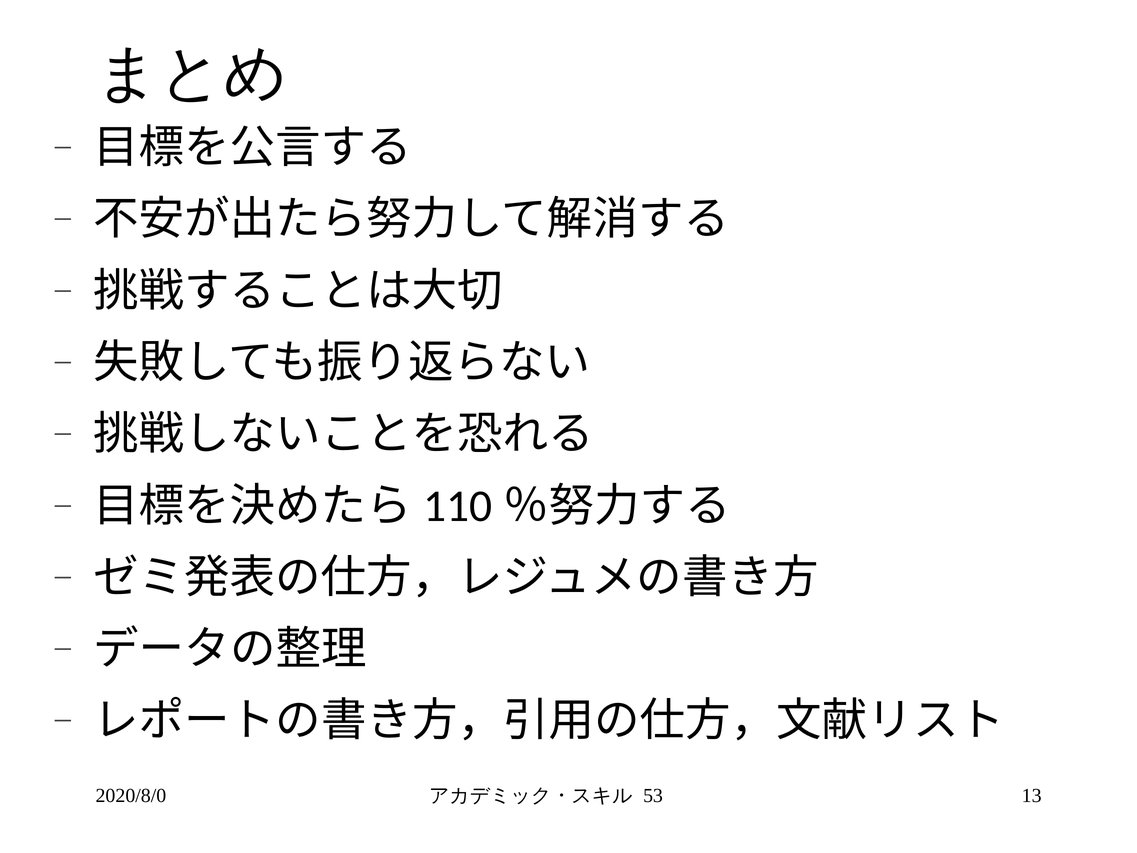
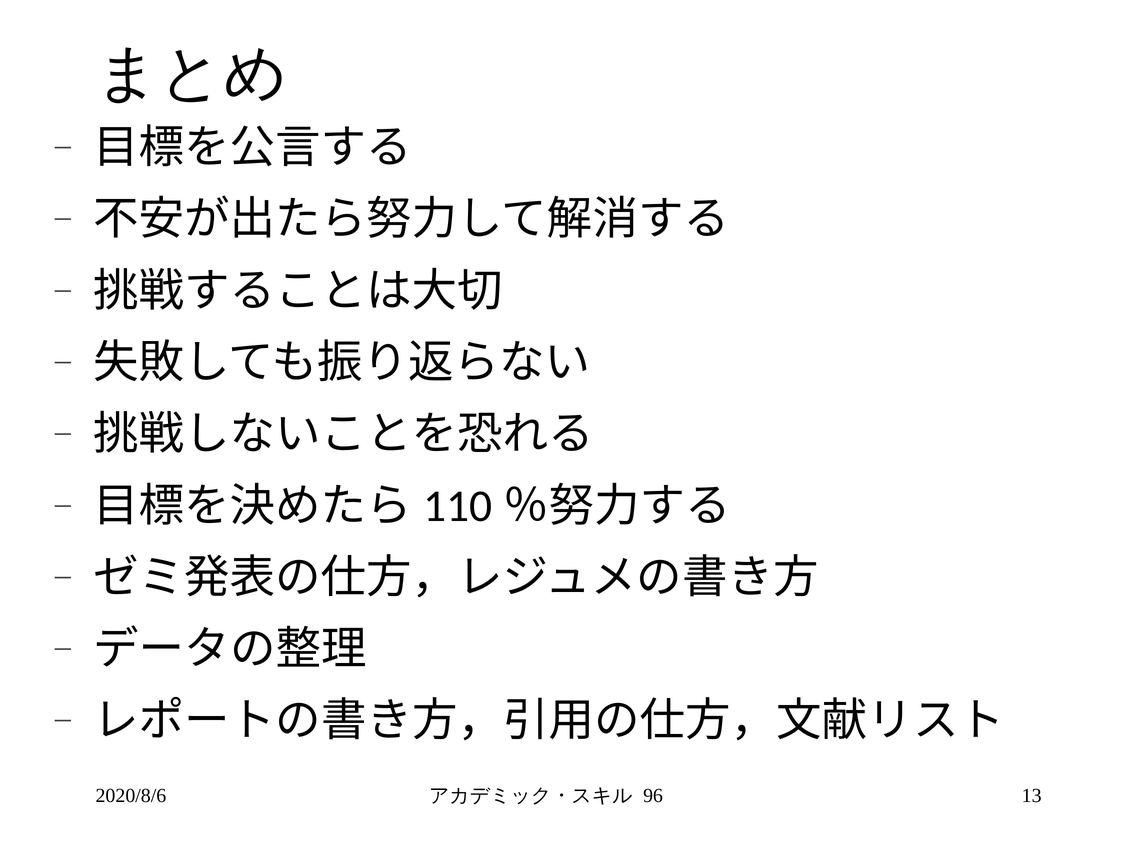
2020/8/0: 2020/8/0 -> 2020/8/6
53: 53 -> 96
